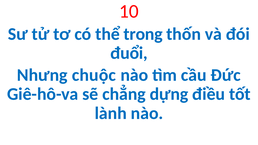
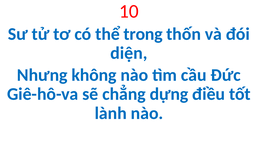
đuổi: đuổi -> diện
chuộc: chuộc -> không
